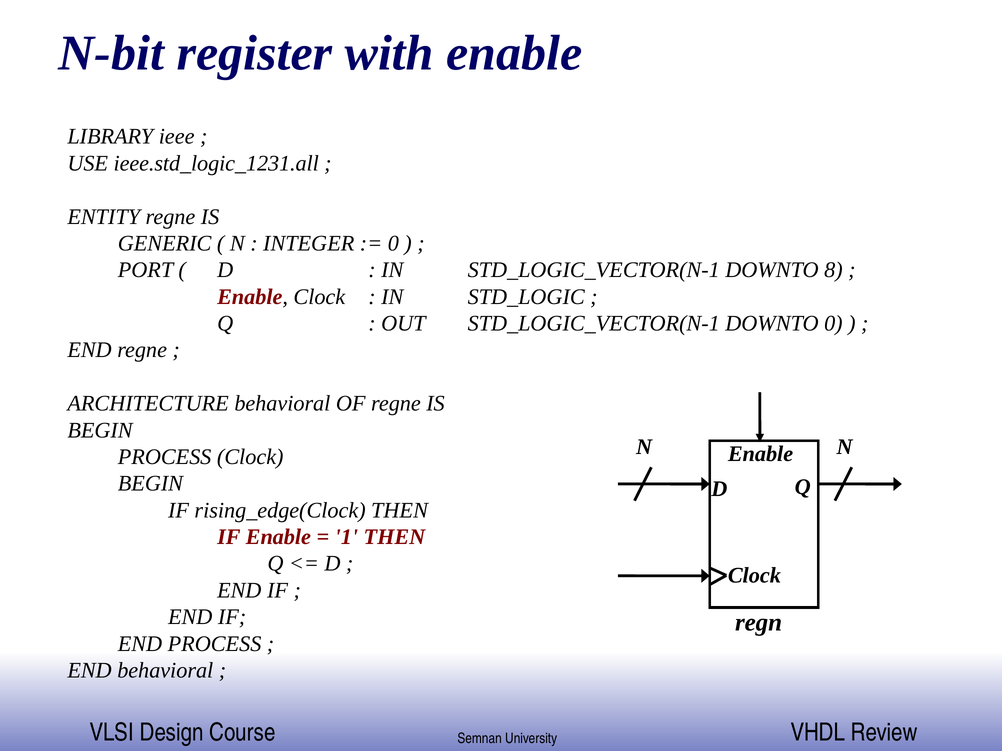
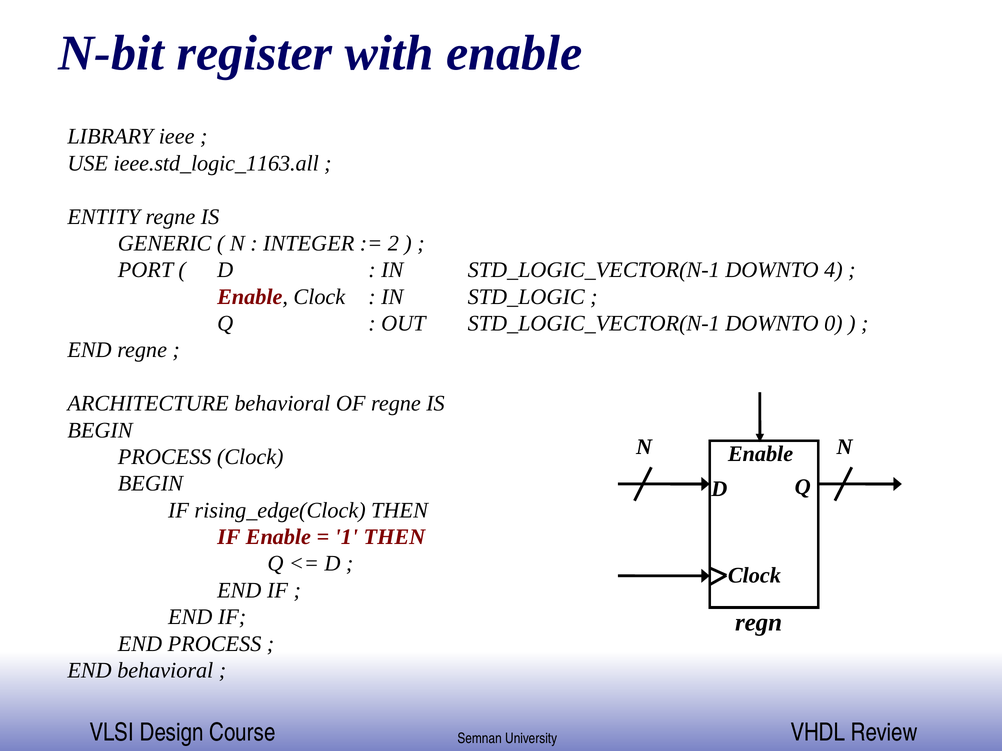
ieee.std_logic_1231.all: ieee.std_logic_1231.all -> ieee.std_logic_1163.all
0 at (393, 244): 0 -> 2
8: 8 -> 4
